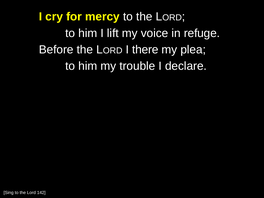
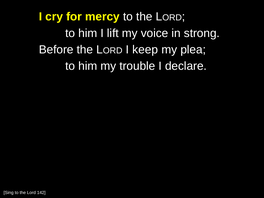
refuge: refuge -> strong
there: there -> keep
